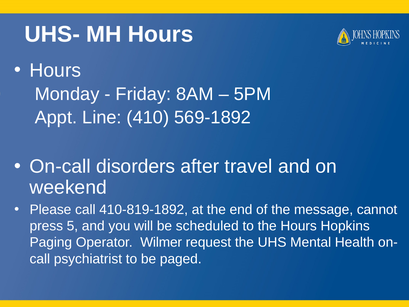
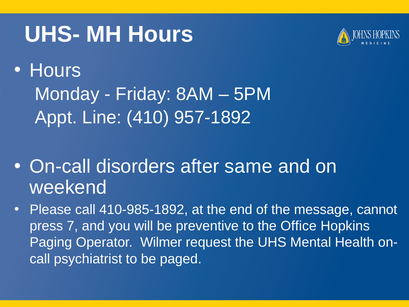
569-1892: 569-1892 -> 957-1892
travel: travel -> same
410-819-1892: 410-819-1892 -> 410-985-1892
5: 5 -> 7
scheduled: scheduled -> preventive
the Hours: Hours -> Office
